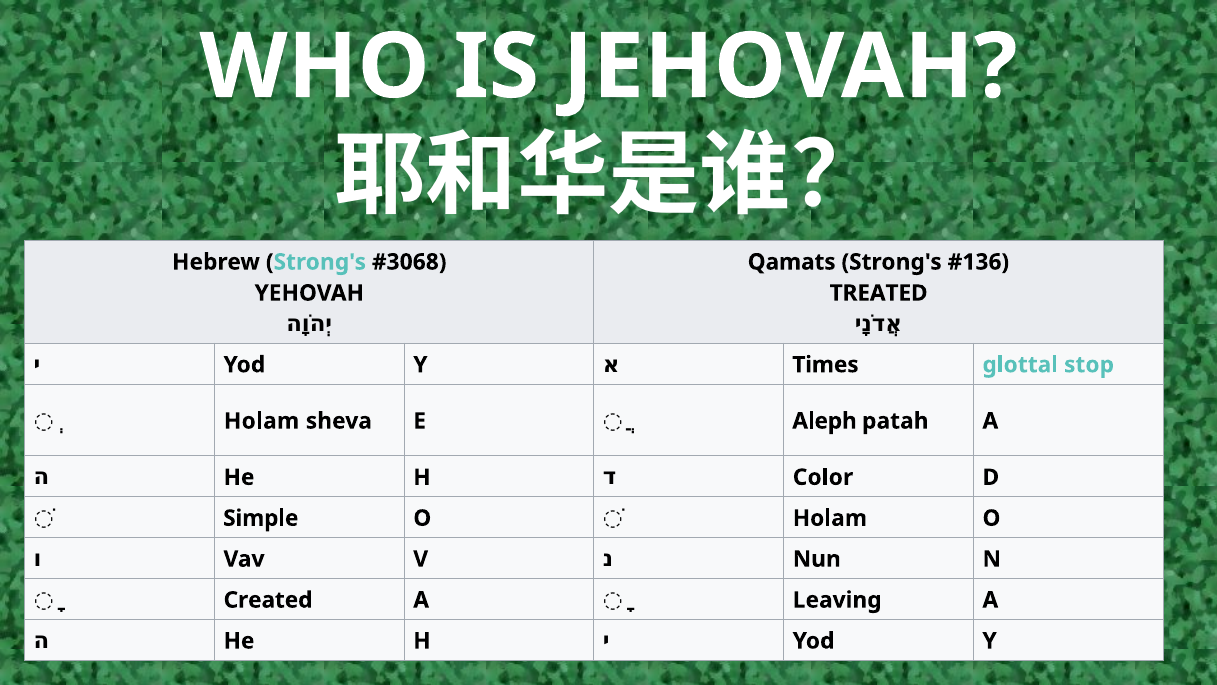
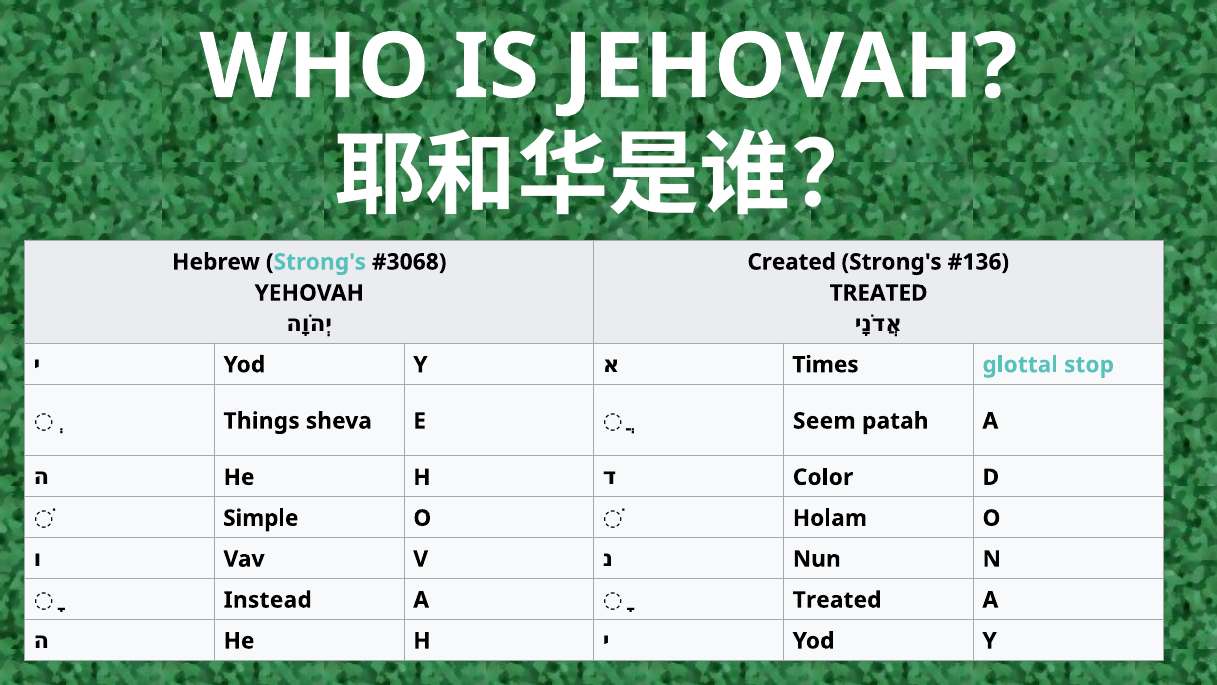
Qamats: Qamats -> Created
Holam at (262, 421): Holam -> Things
Aleph: Aleph -> Seem
Created: Created -> Instead
Leaving at (837, 600): Leaving -> Treated
